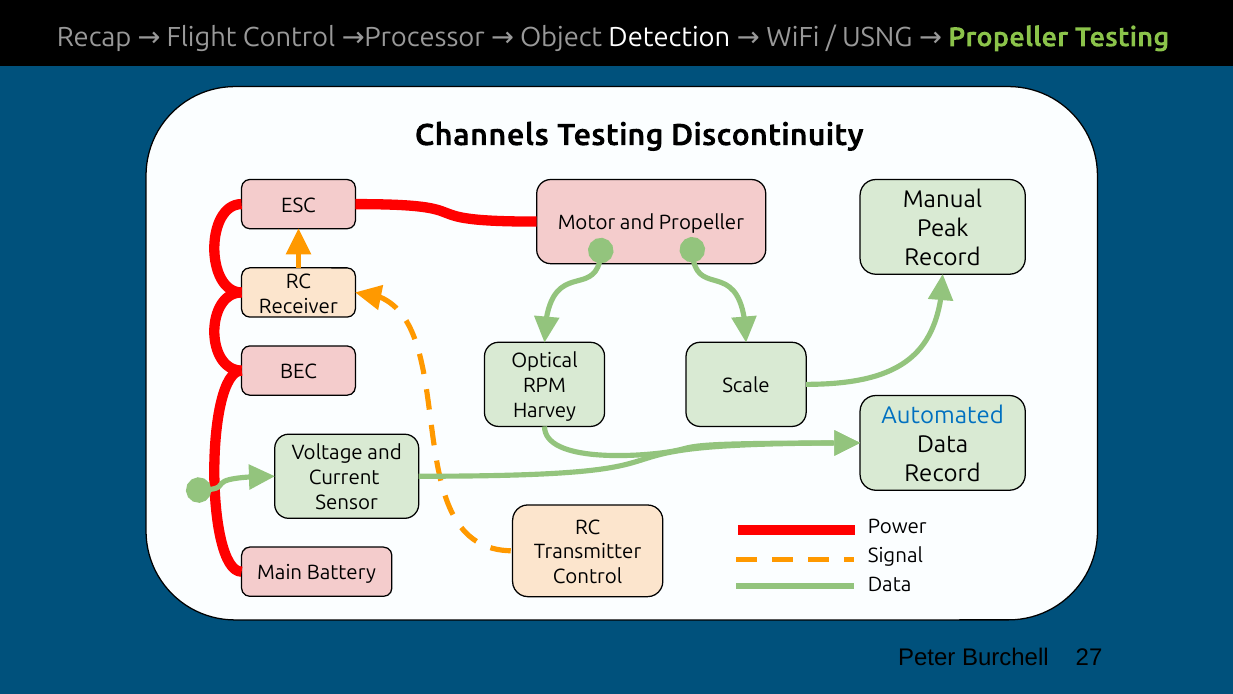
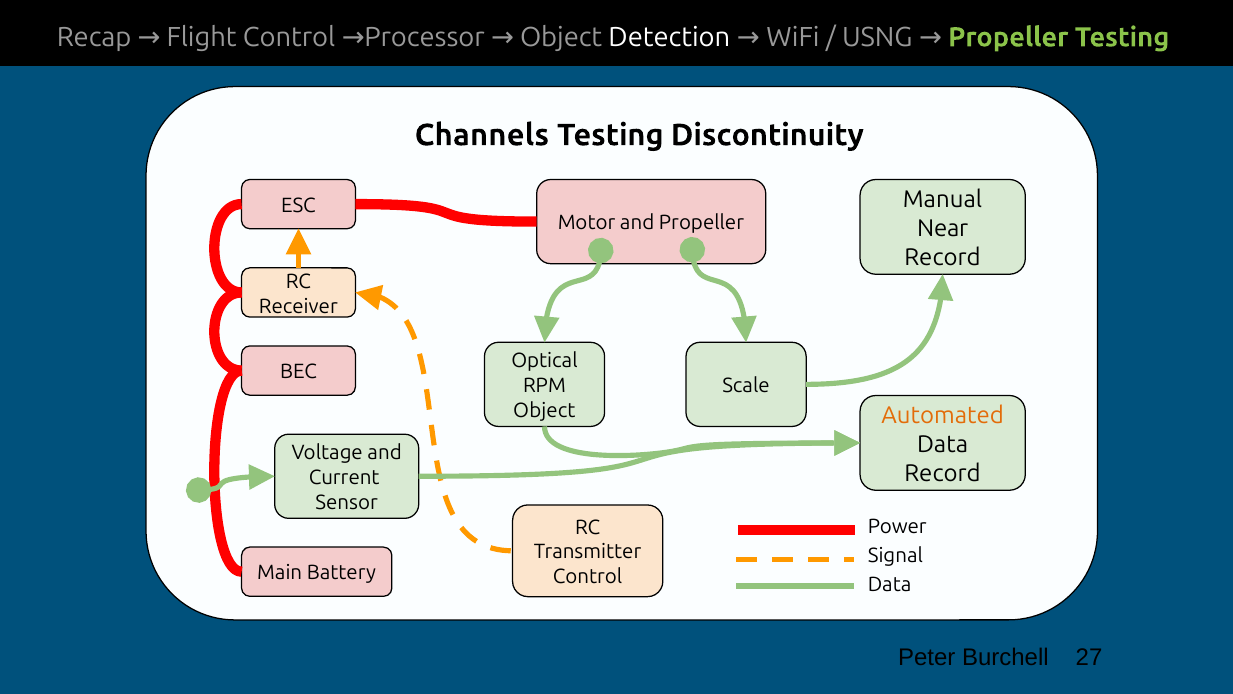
Peak: Peak -> Near
Harvey at (545, 410): Harvey -> Object
Automated colour: blue -> orange
